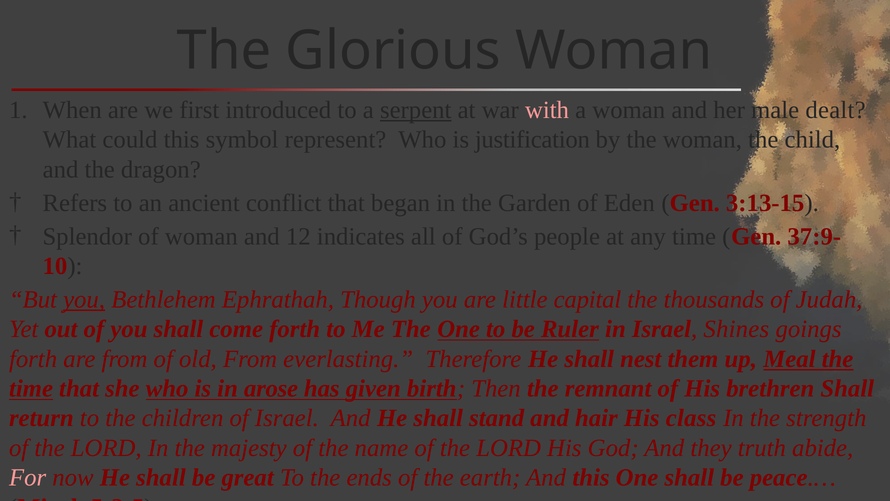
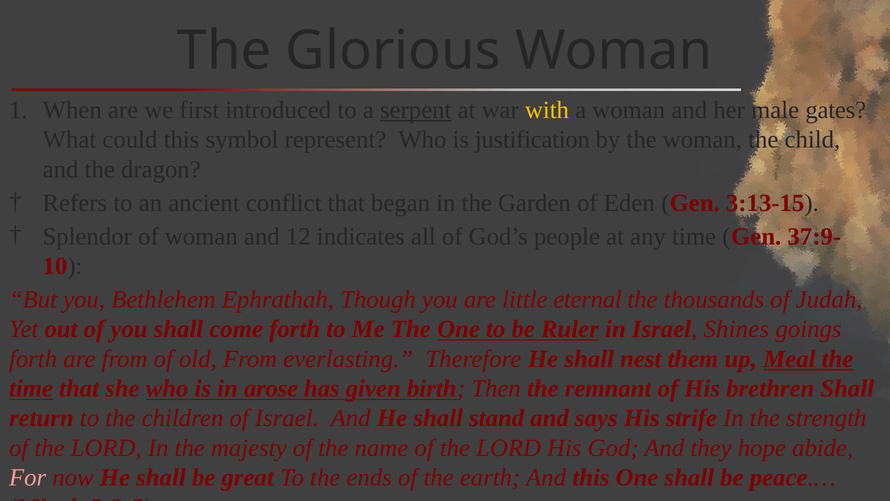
with colour: pink -> yellow
dealt: dealt -> gates
you at (84, 299) underline: present -> none
capital: capital -> eternal
hair: hair -> says
class: class -> strife
truth: truth -> hope
